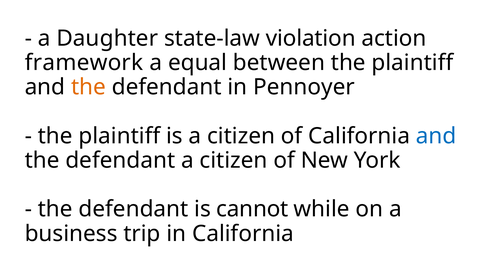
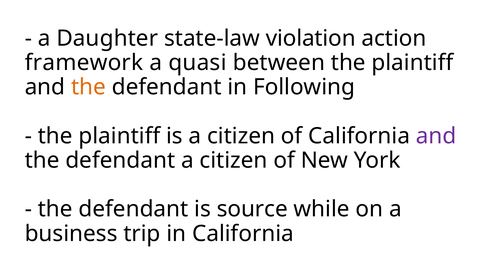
equal: equal -> quasi
Pennoyer: Pennoyer -> Following
and at (436, 136) colour: blue -> purple
cannot: cannot -> source
